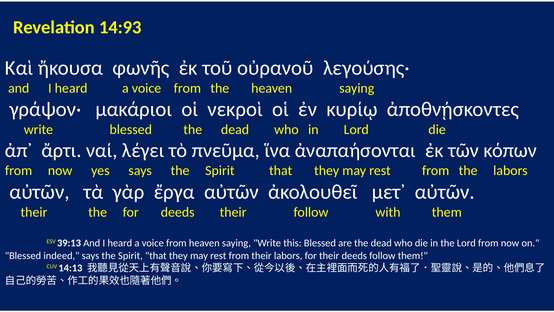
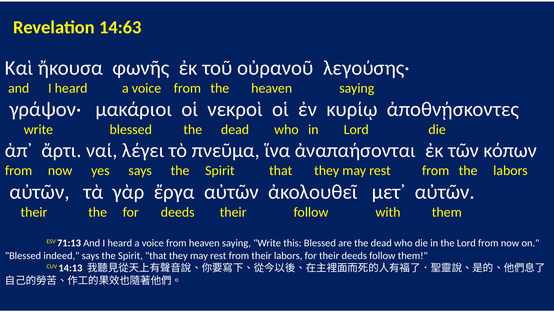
14:93: 14:93 -> 14:63
39:13: 39:13 -> 71:13
